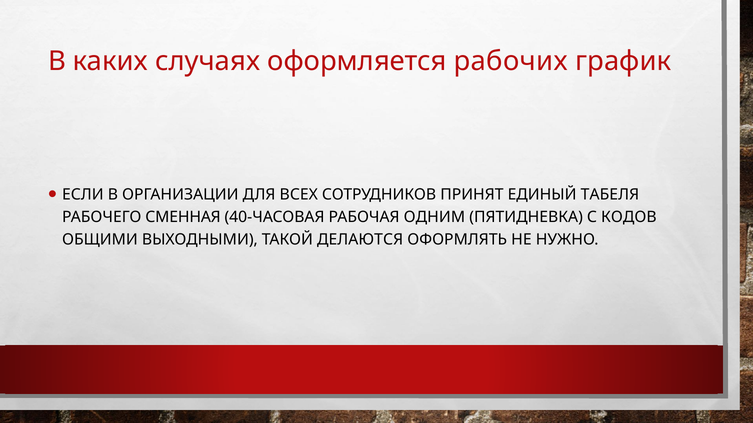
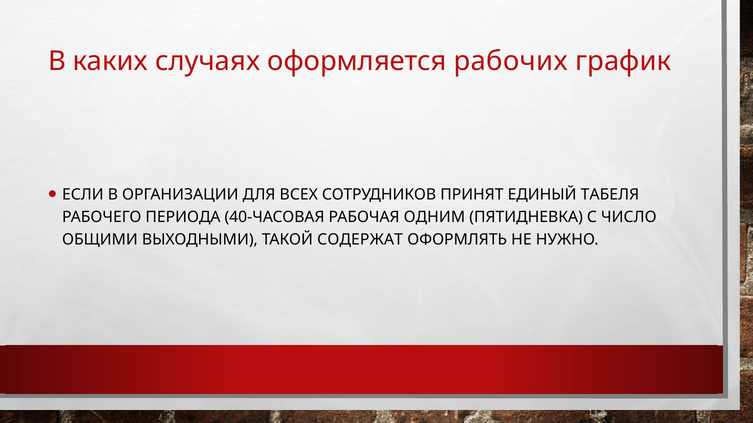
СМЕННАЯ: СМЕННАЯ -> ПЕРИОДА
КОДОВ: КОДОВ -> ЧИСЛО
ДЕЛАЮТСЯ: ДЕЛАЮТСЯ -> СОДЕРЖАТ
